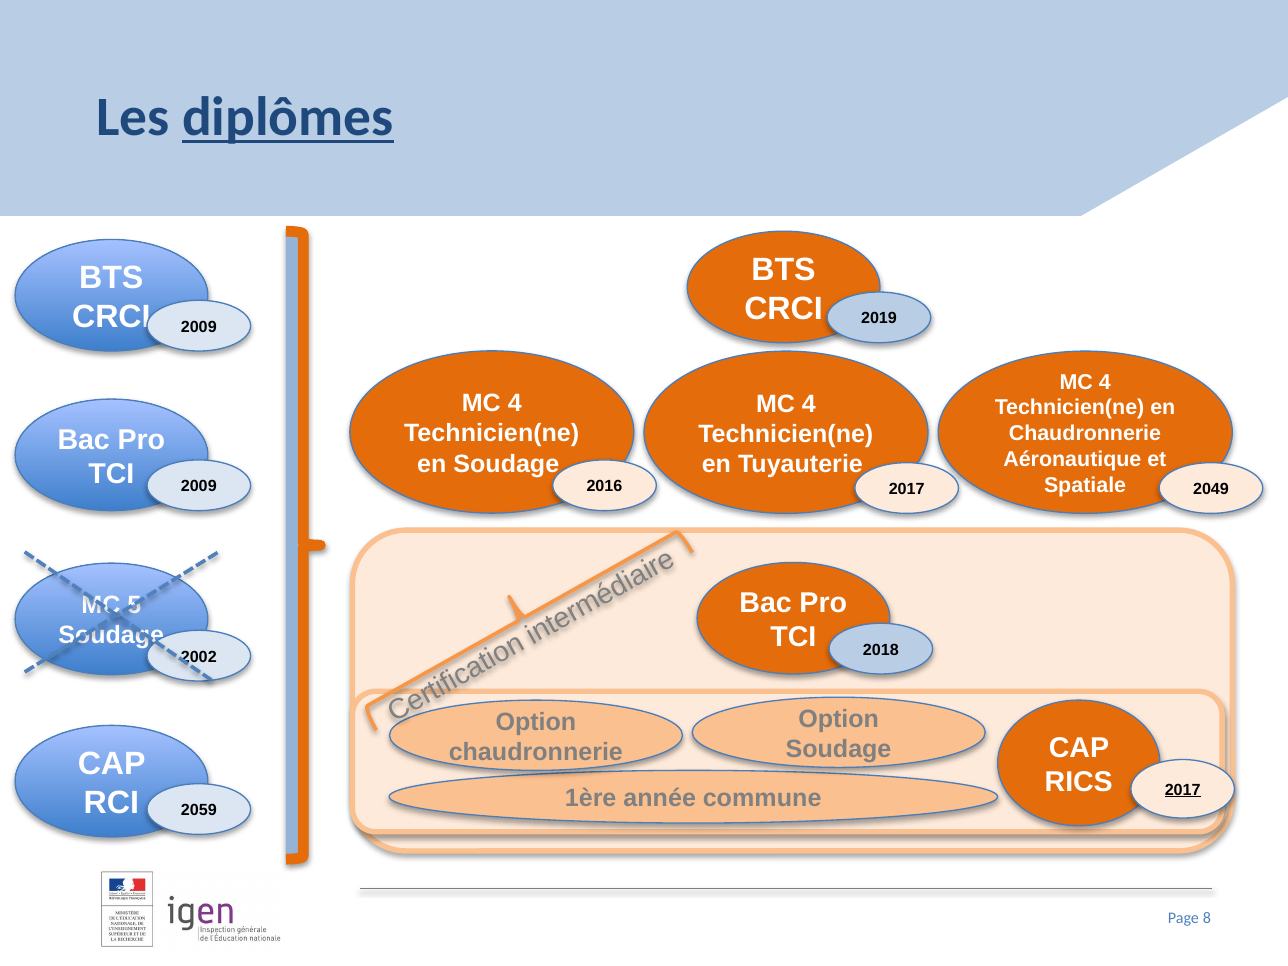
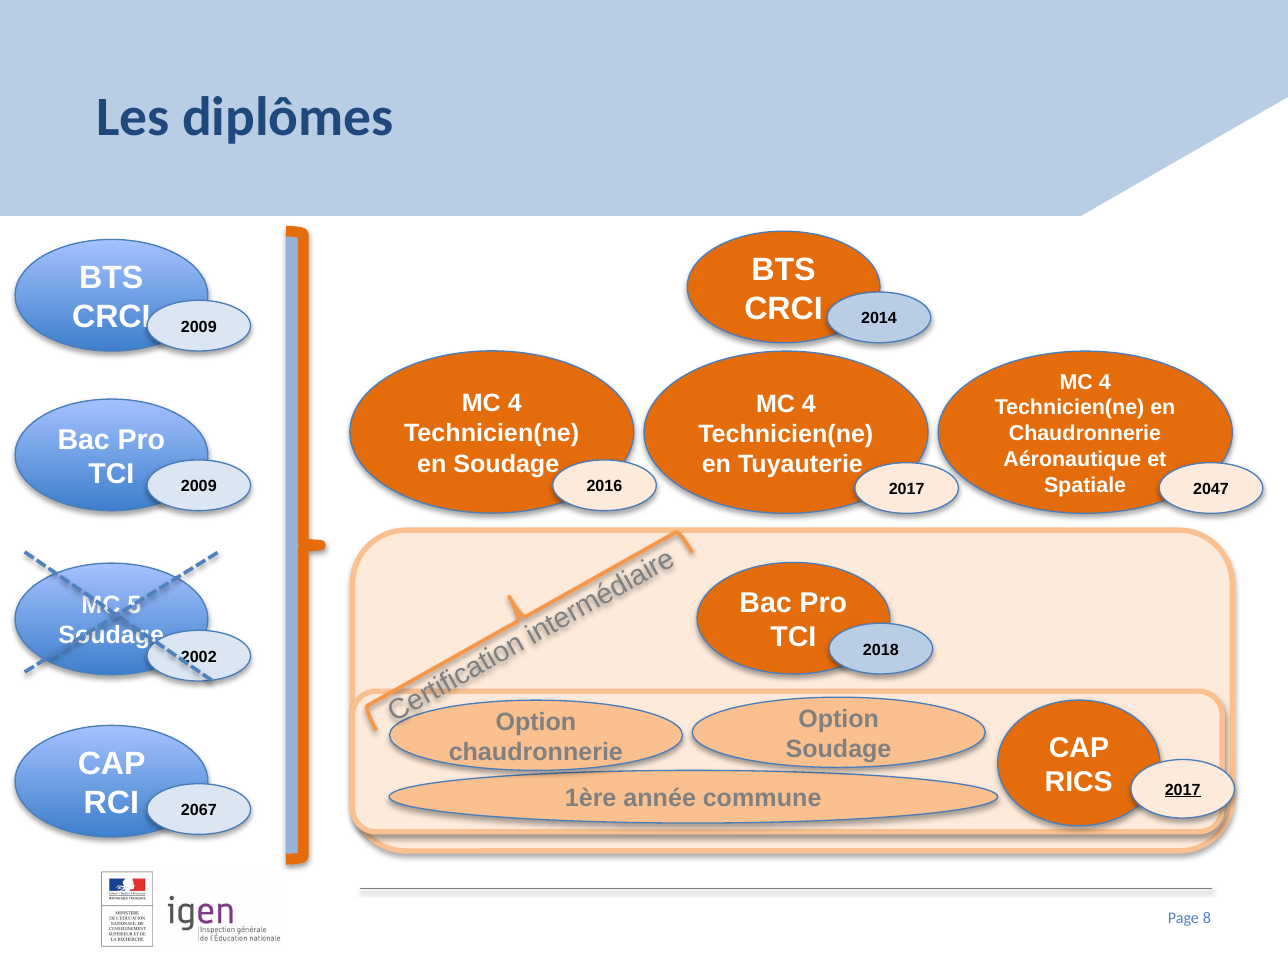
diplômes underline: present -> none
2019: 2019 -> 2014
2049: 2049 -> 2047
2059: 2059 -> 2067
